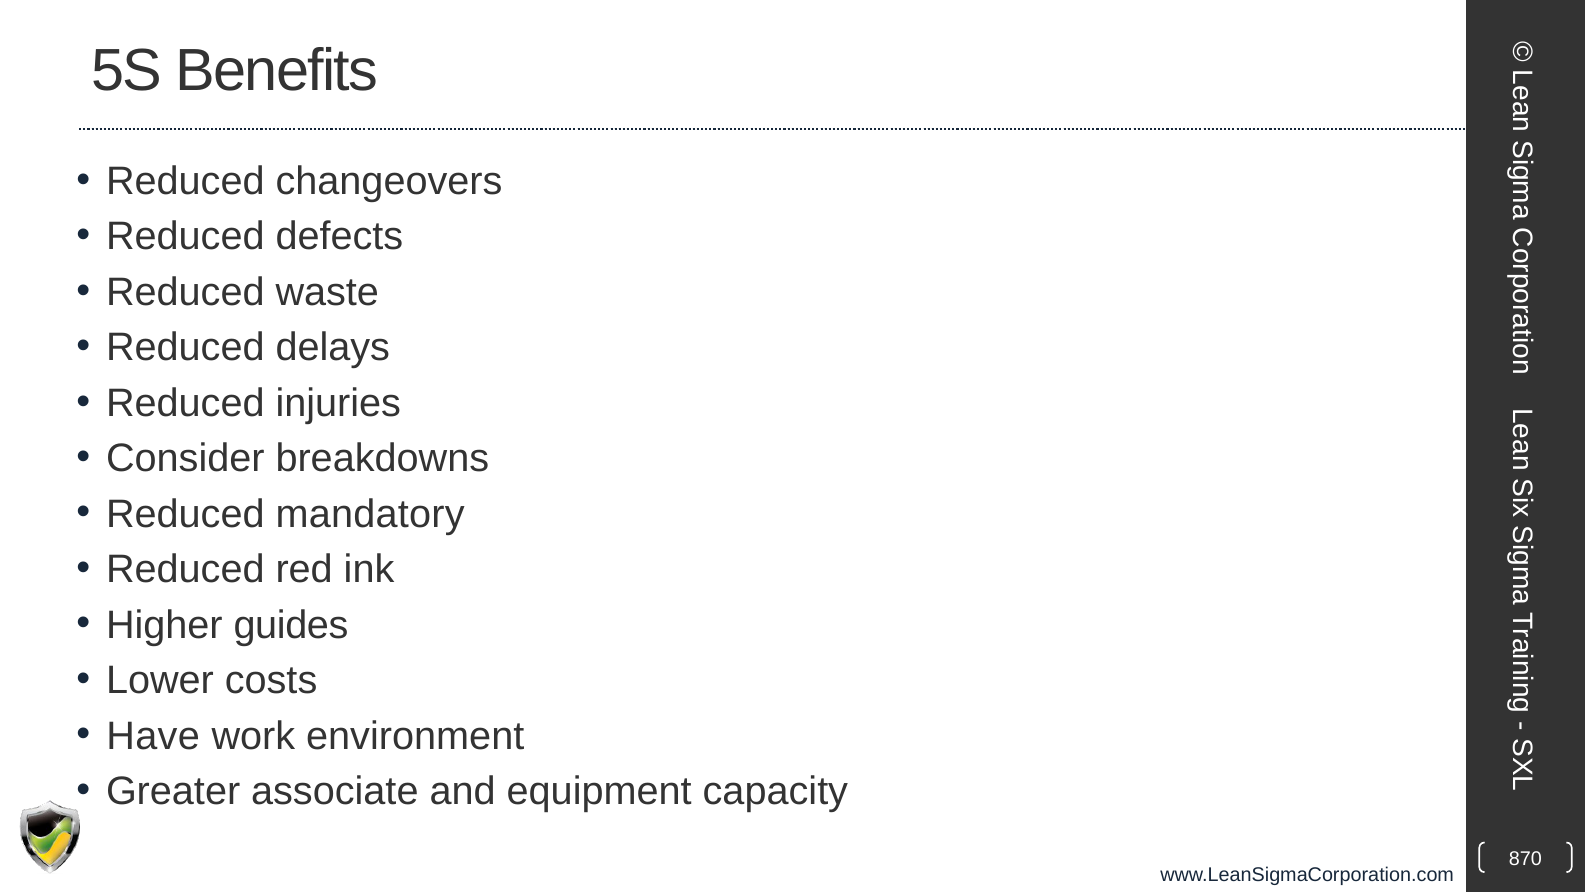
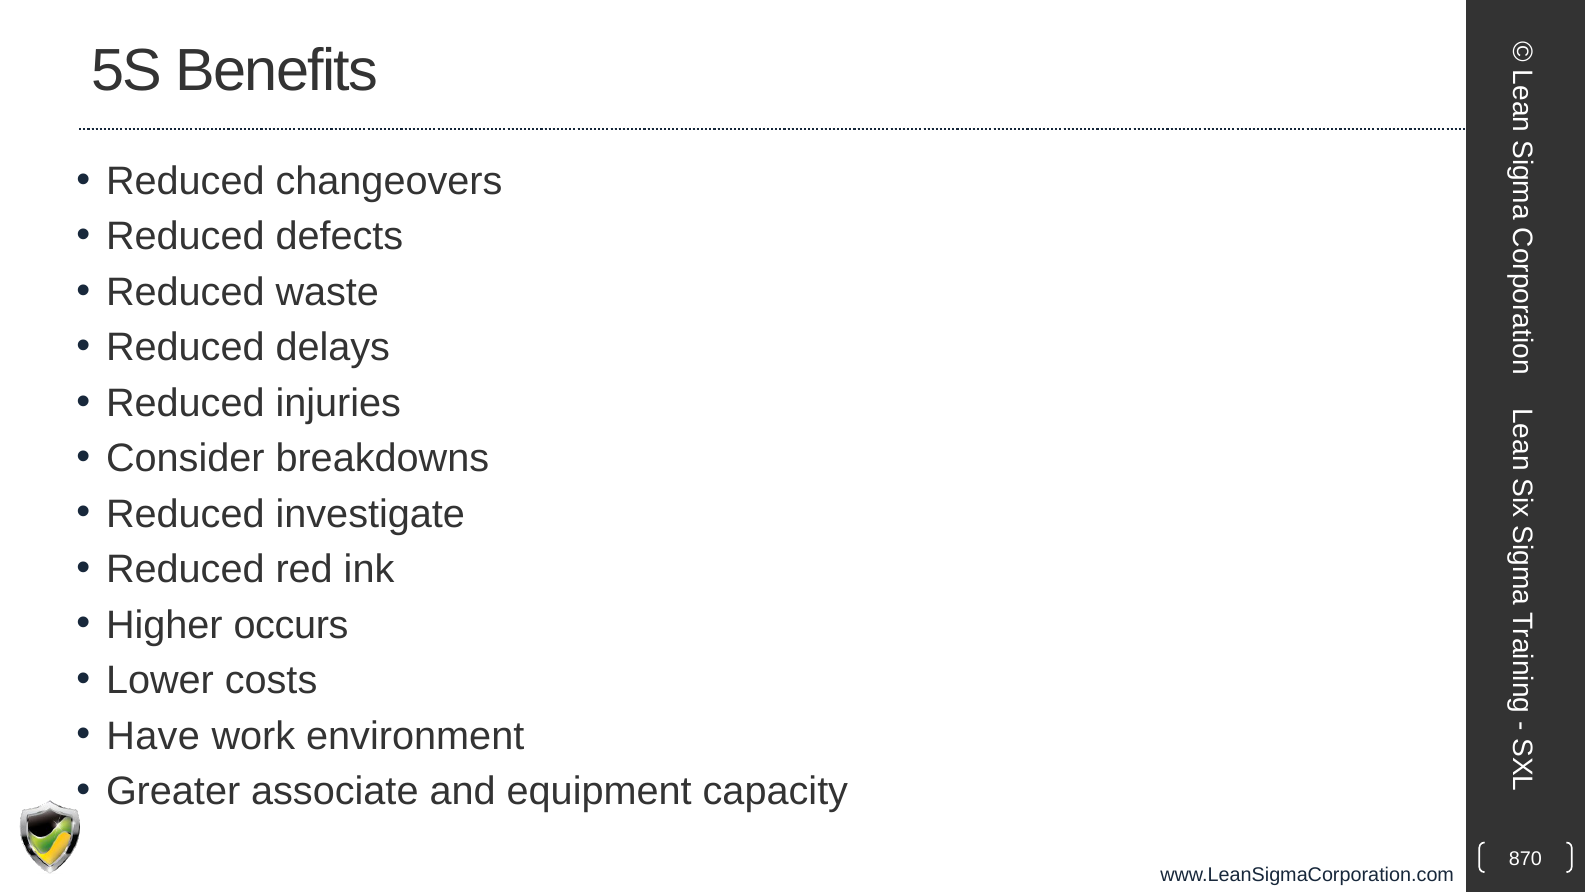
mandatory: mandatory -> investigate
guides: guides -> occurs
